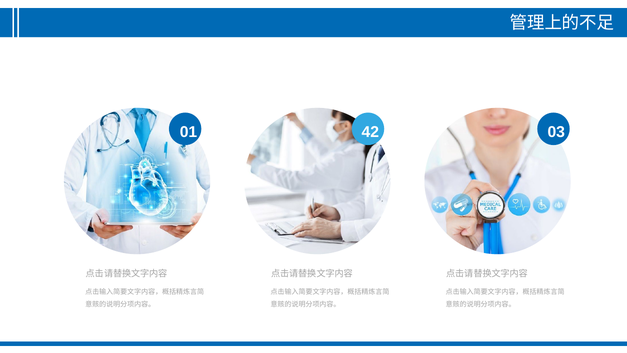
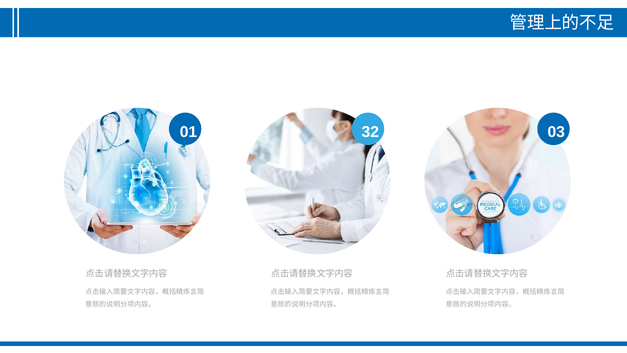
42: 42 -> 32
